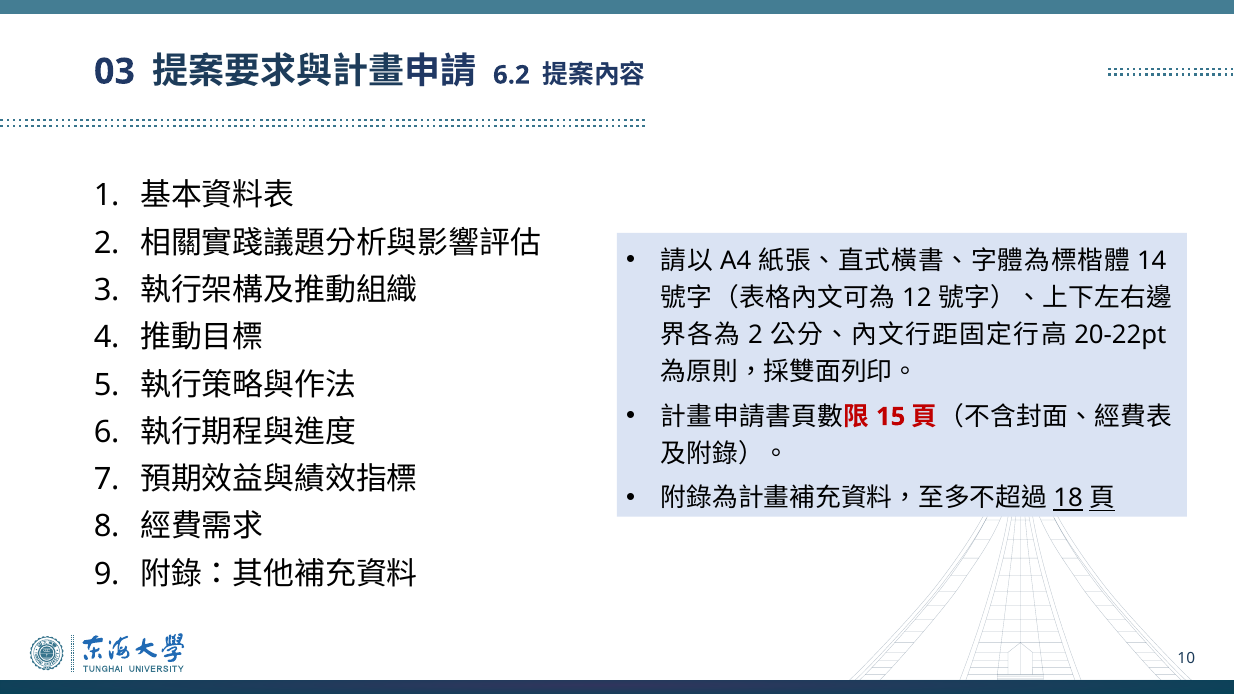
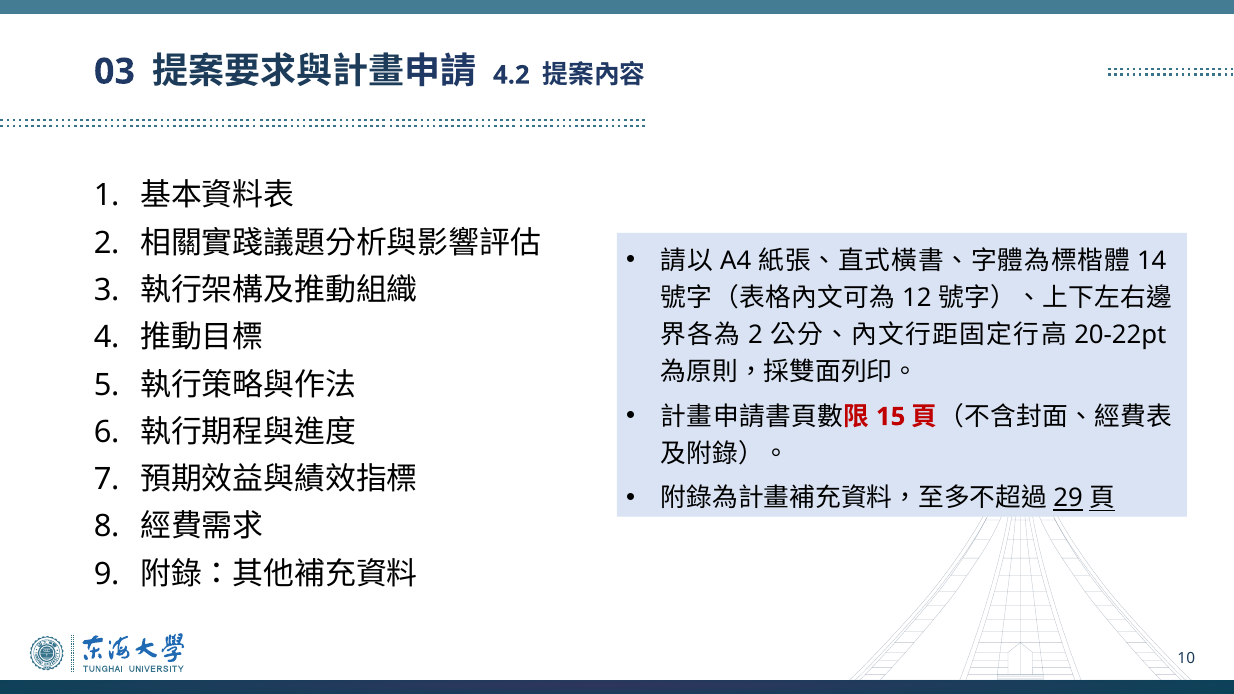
6.2: 6.2 -> 4.2
18: 18 -> 29
